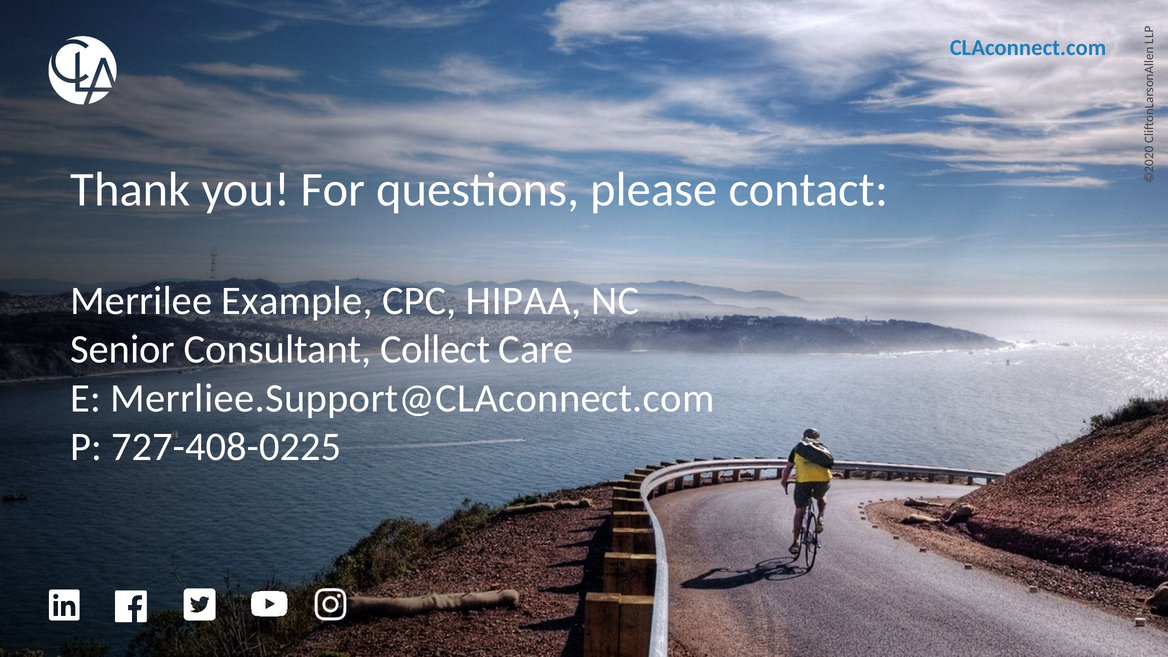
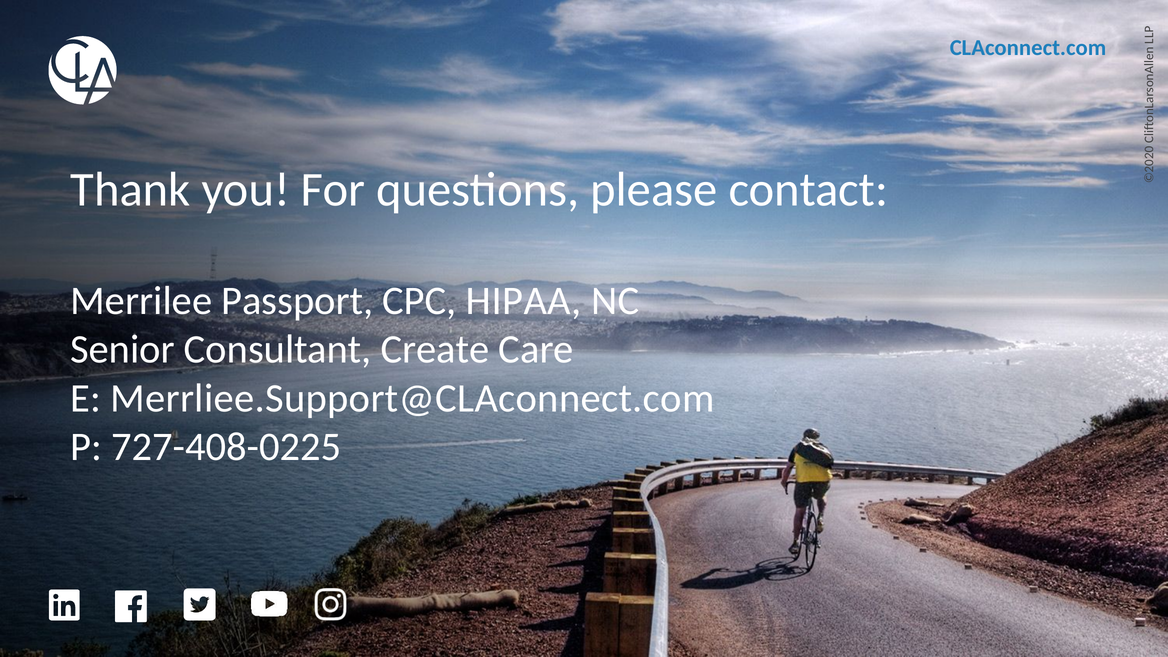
Example: Example -> Passport
Collect: Collect -> Create
